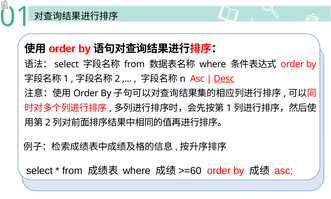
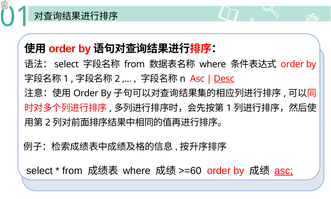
asc at (284, 170) underline: none -> present
